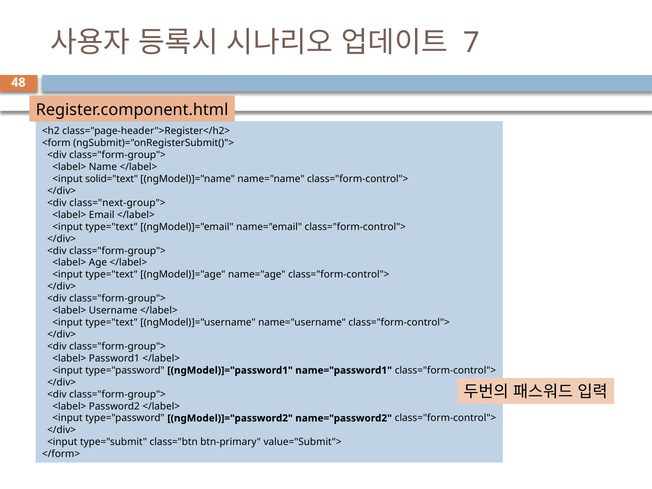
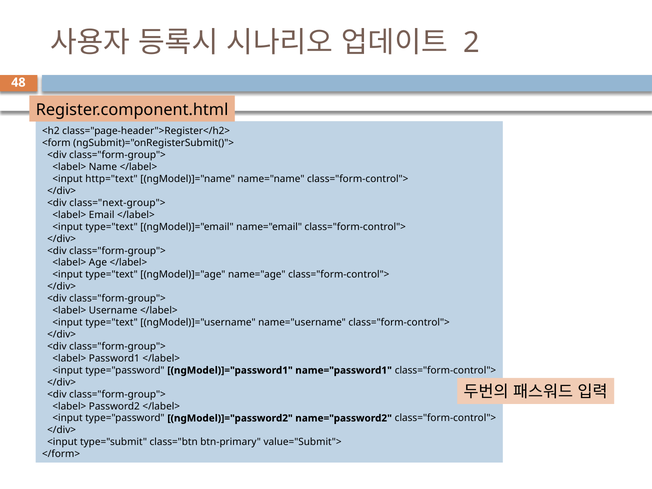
7: 7 -> 2
solid="text: solid="text -> http="text
